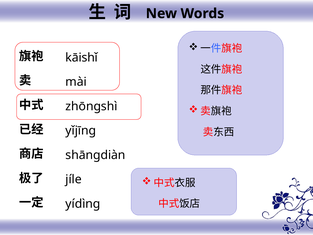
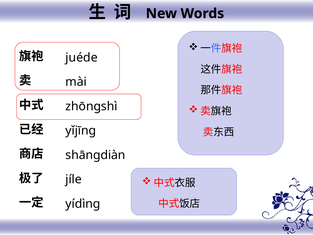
kāishǐ: kāishǐ -> juéde
